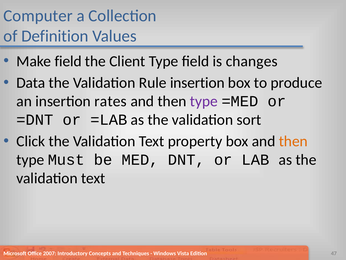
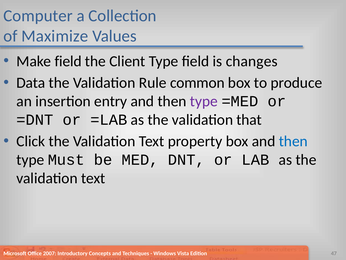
Definition: Definition -> Maximize
Rule insertion: insertion -> common
rates: rates -> entry
sort: sort -> that
then at (293, 141) colour: orange -> blue
